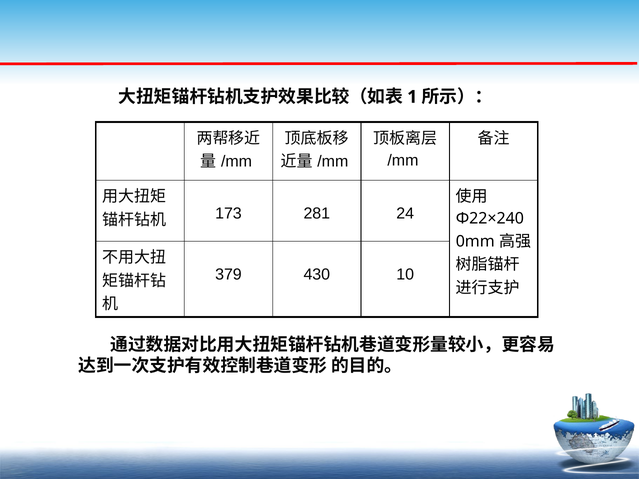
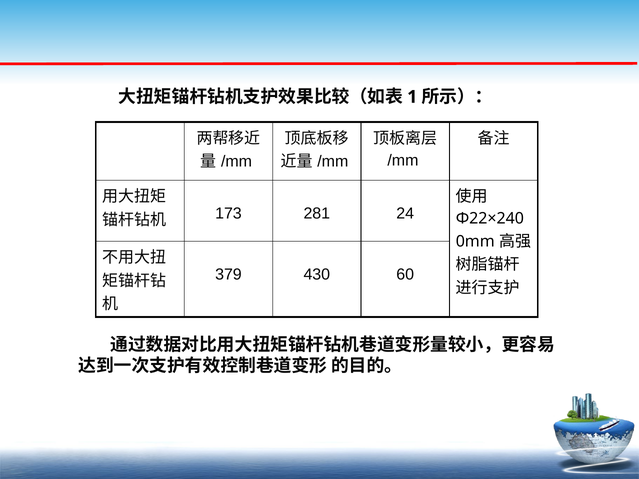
10: 10 -> 60
